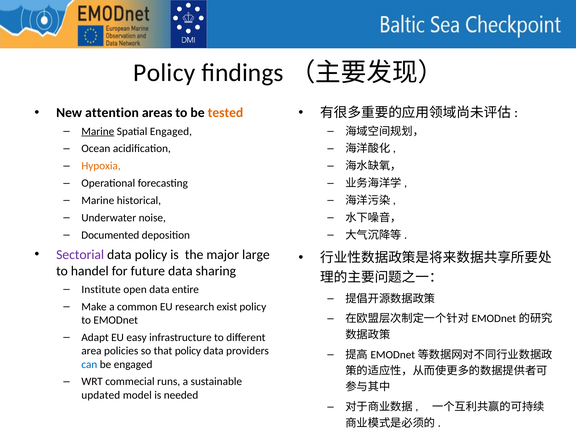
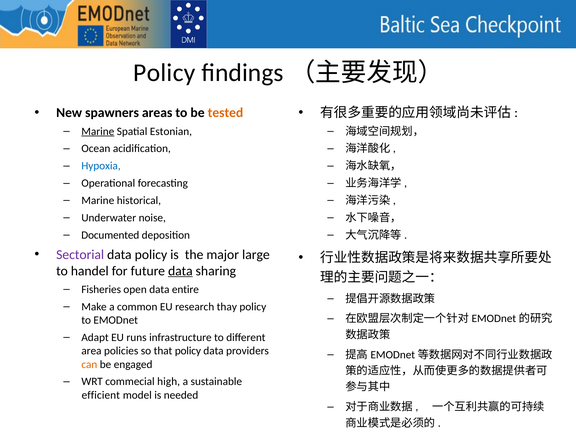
attention: attention -> spawners
Spatial Engaged: Engaged -> Estonian
Hypoxia colour: orange -> blue
data at (180, 271) underline: none -> present
Institute: Institute -> Fisheries
exist: exist -> thay
easy: easy -> runs
can colour: blue -> orange
runs: runs -> high
updated: updated -> efficient
